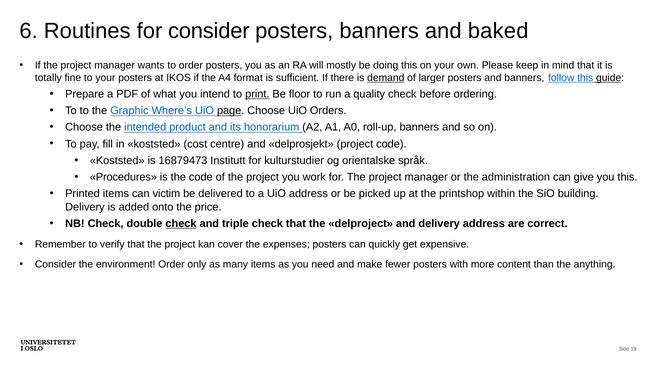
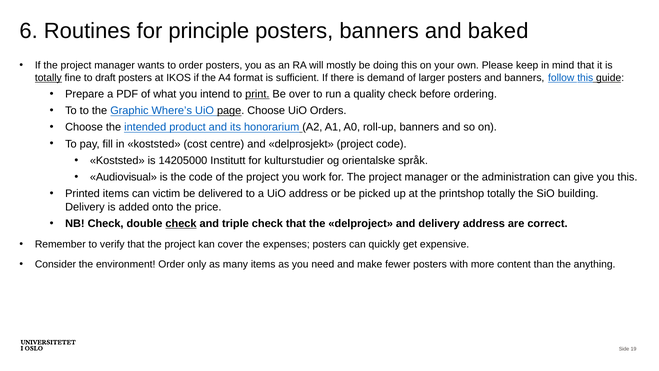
for consider: consider -> principle
totally at (48, 78) underline: none -> present
to your: your -> draft
demand underline: present -> none
floor: floor -> over
16879473: 16879473 -> 14205000
Procedures: Procedures -> Audiovisual
printshop within: within -> totally
